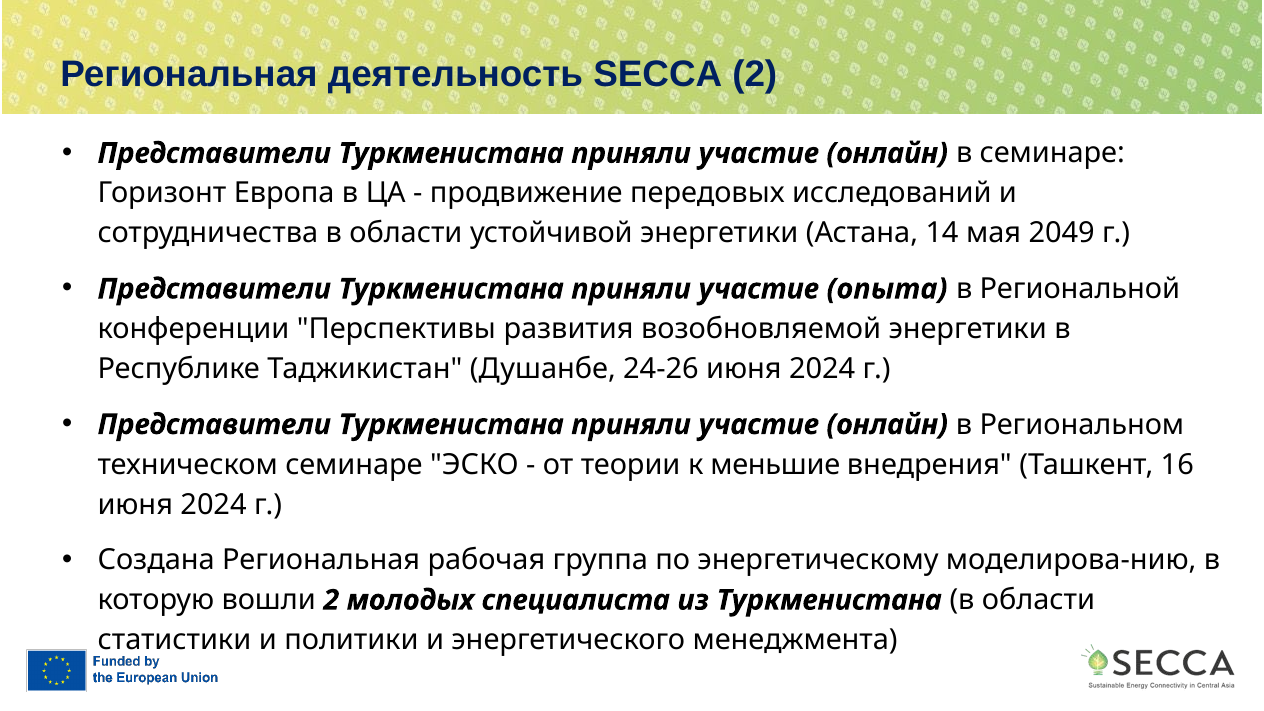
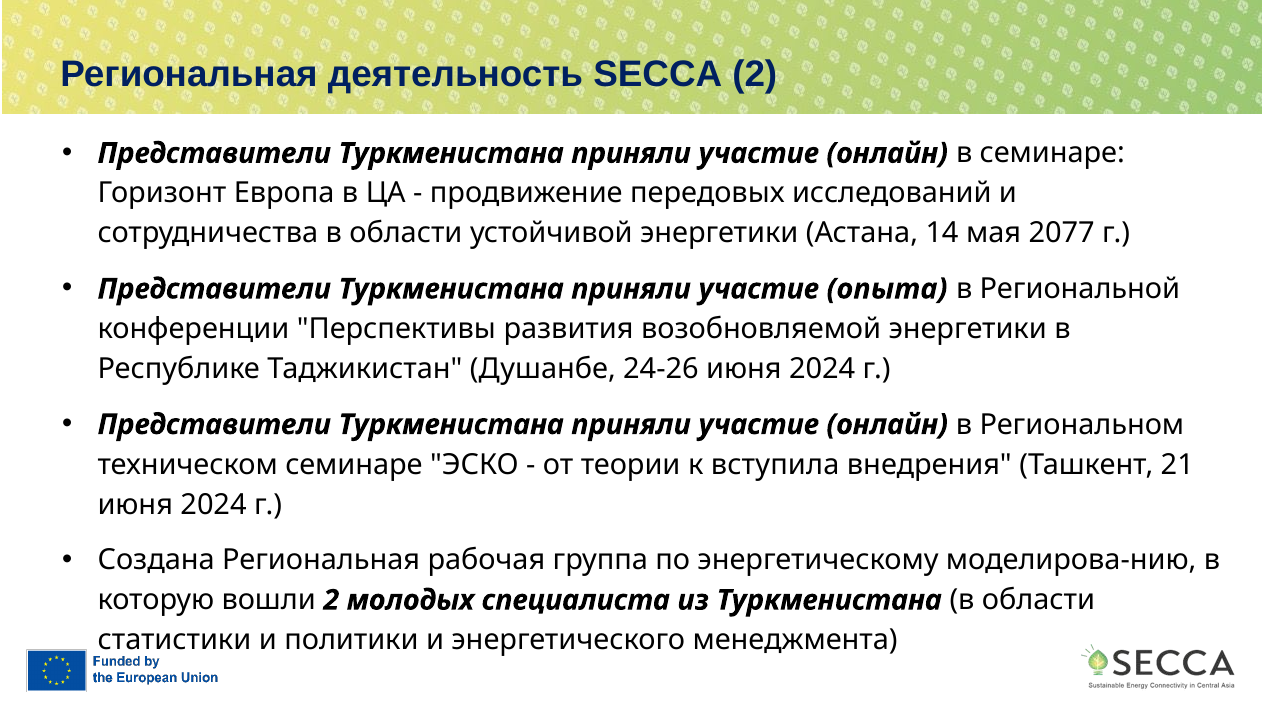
2049: 2049 -> 2077
меньшие: меньшие -> вступила
16: 16 -> 21
